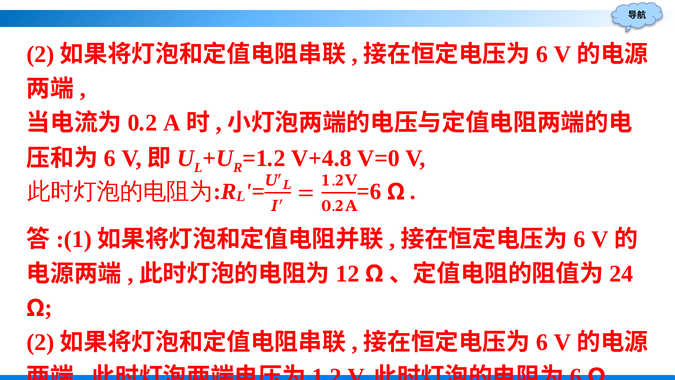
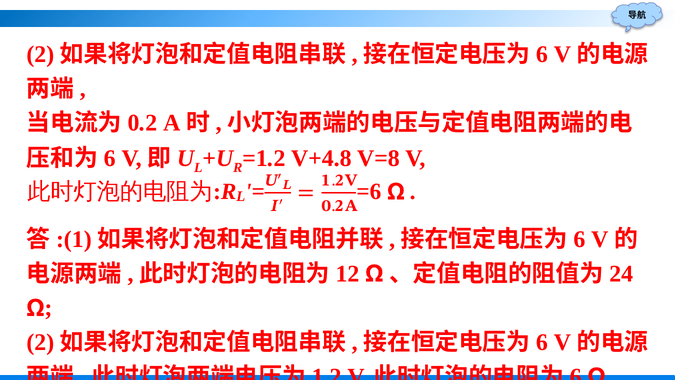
V=0: V=0 -> V=8
